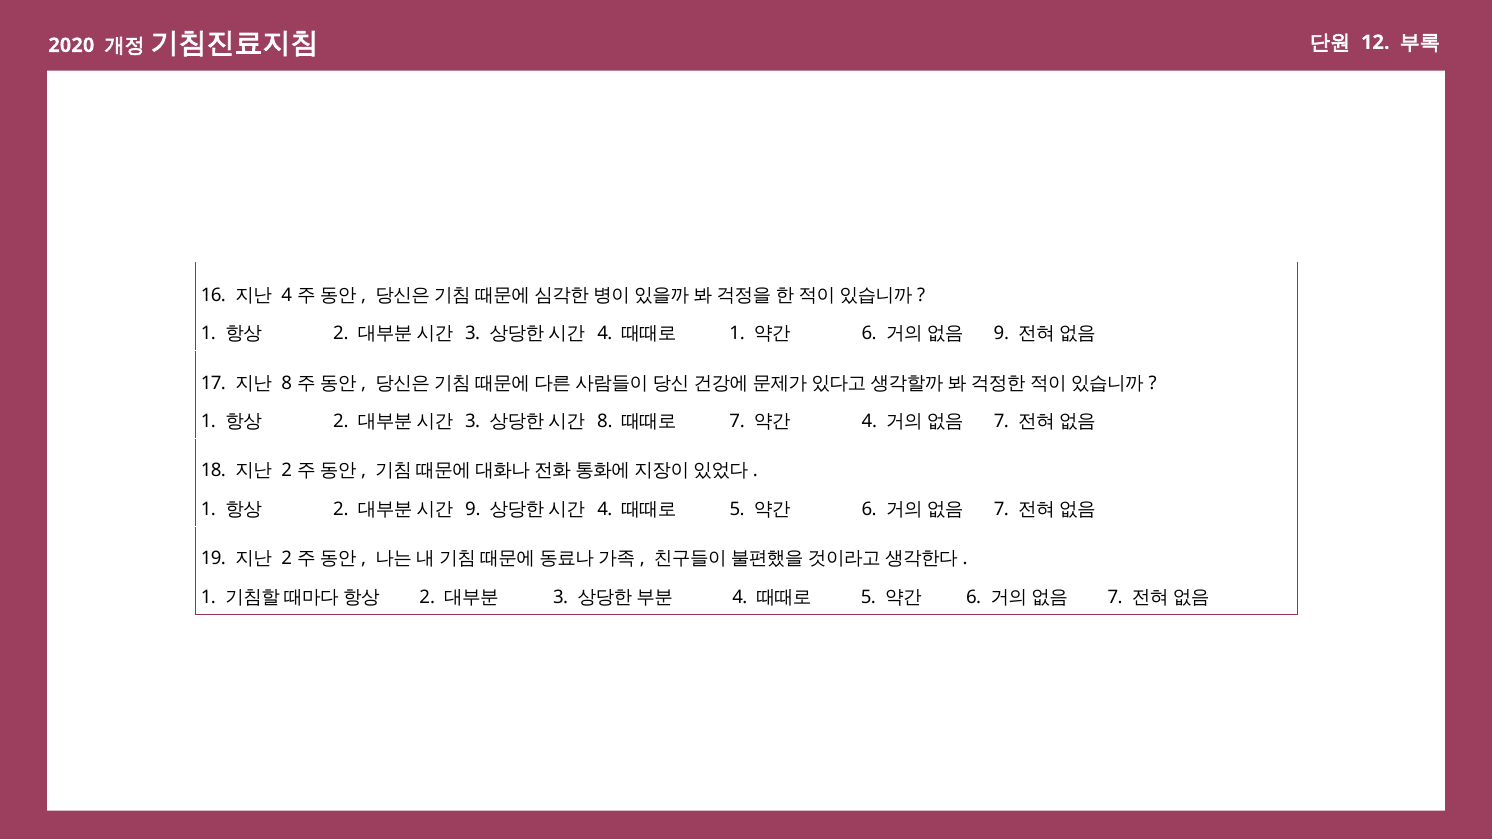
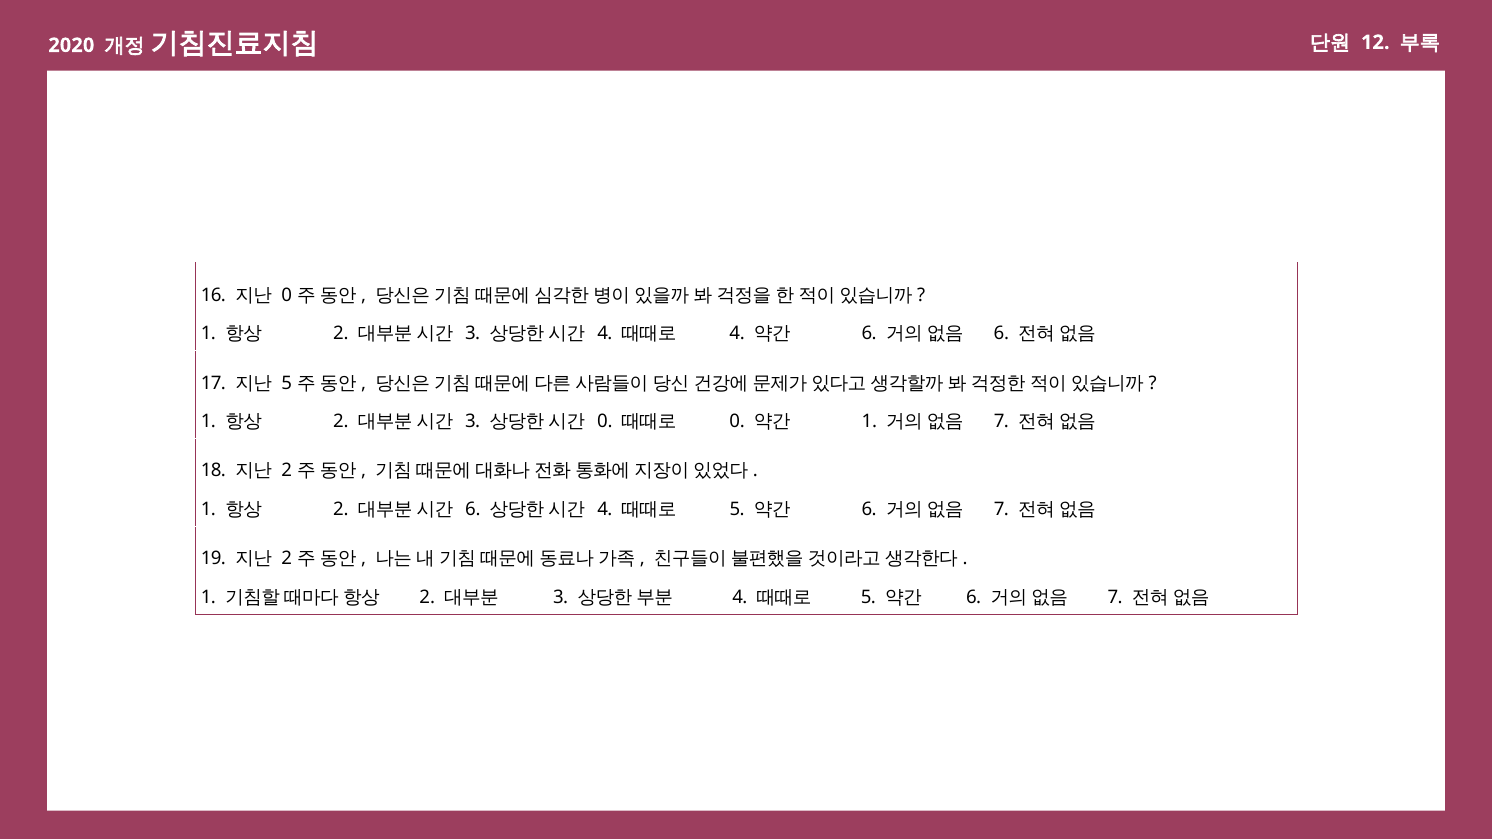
4 at (287, 295): 4 -> 0
1 at (737, 333): 1 -> 4
9 at (1001, 333): 9 -> 6
8 at (287, 383): 8 -> 5
8 at (605, 421): 8 -> 0
7 at (737, 421): 7 -> 0
4 at (869, 421): 4 -> 1
9 at (473, 509): 9 -> 6
